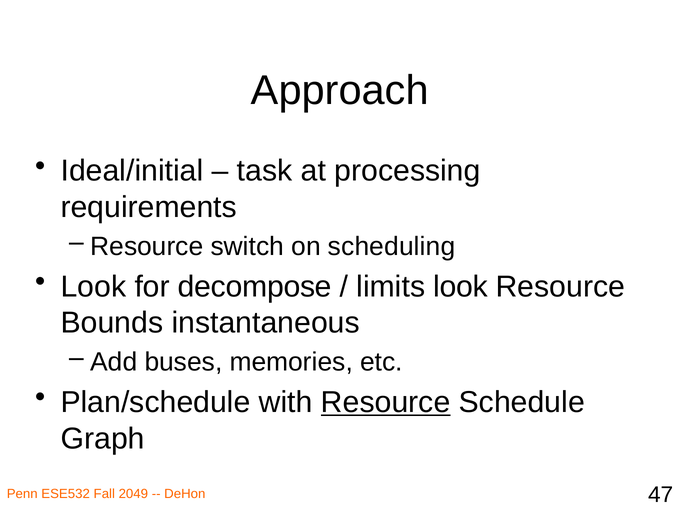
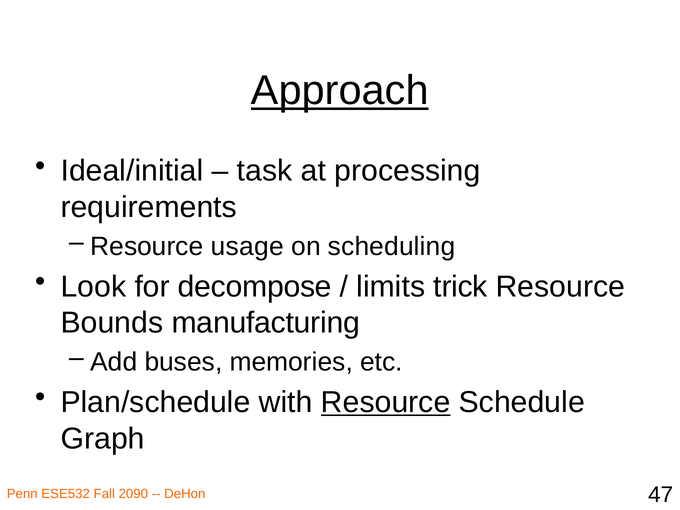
Approach underline: none -> present
switch: switch -> usage
limits look: look -> trick
instantaneous: instantaneous -> manufacturing
2049: 2049 -> 2090
